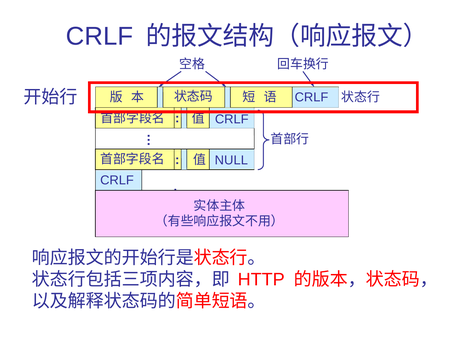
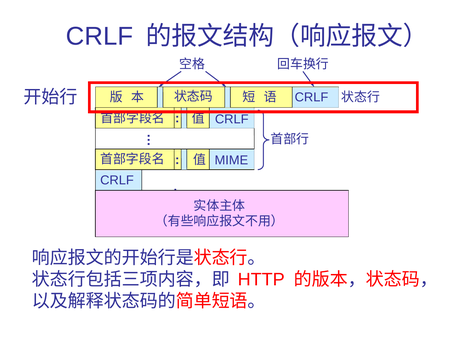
NULL: NULL -> MIME
